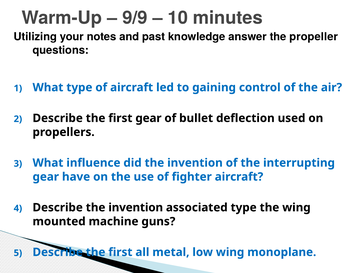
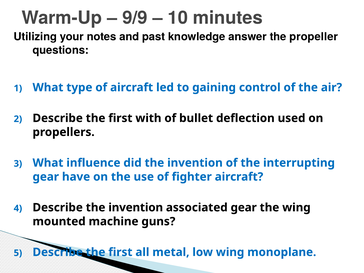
first gear: gear -> with
associated type: type -> gear
